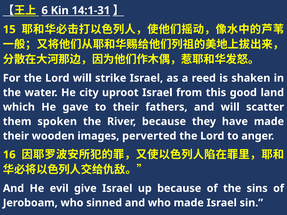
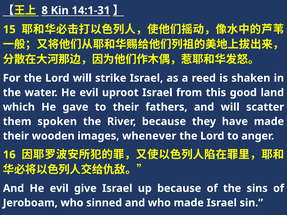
6: 6 -> 8
water He city: city -> evil
perverted: perverted -> whenever
